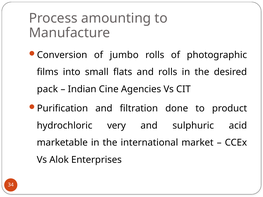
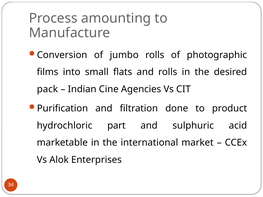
very: very -> part
